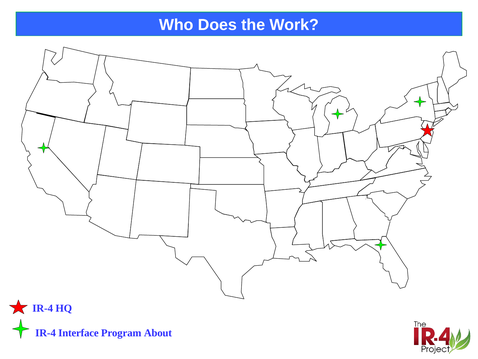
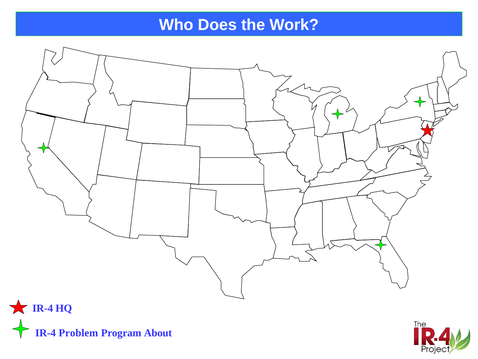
Interface: Interface -> Problem
